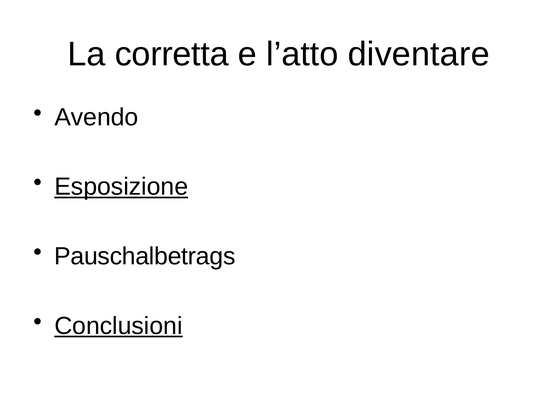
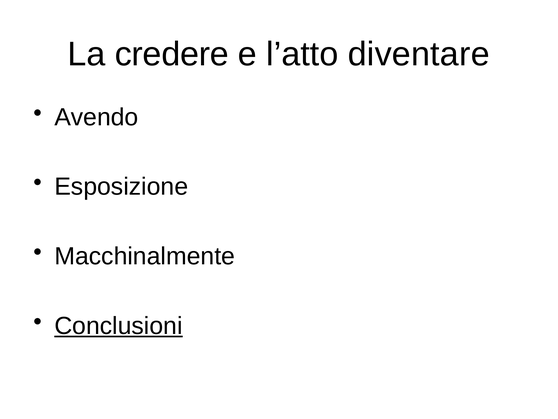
corretta: corretta -> credere
Esposizione underline: present -> none
Pauschalbetrags: Pauschalbetrags -> Macchinalmente
